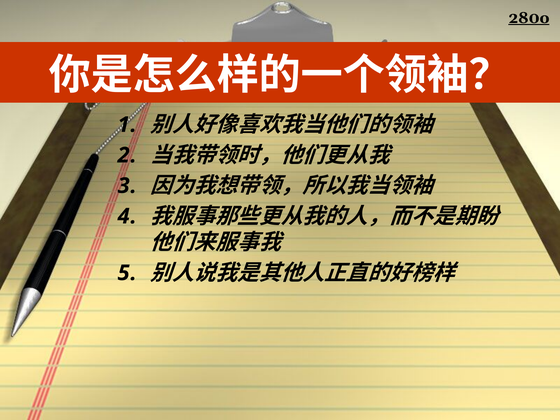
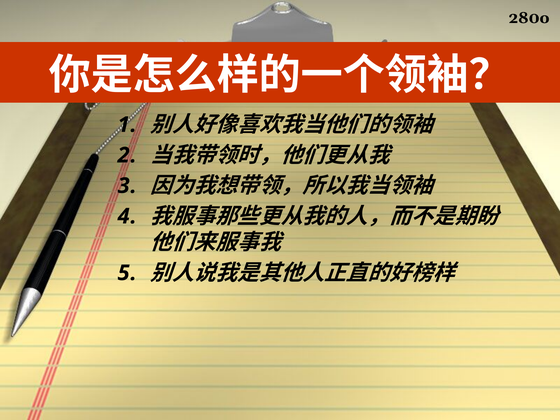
280o underline: present -> none
